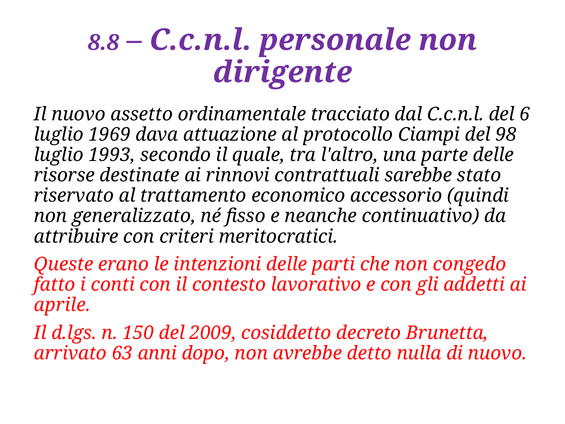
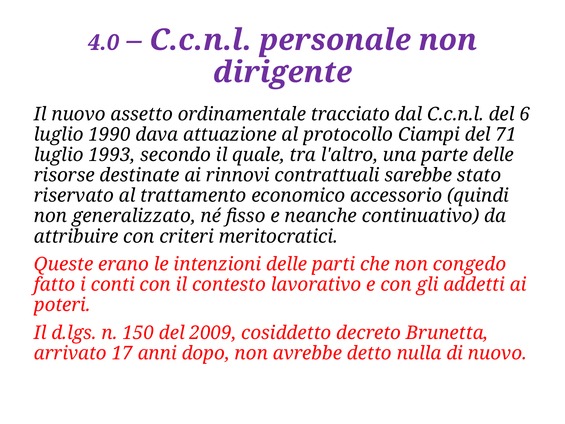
8.8: 8.8 -> 4.0
1969: 1969 -> 1990
98: 98 -> 71
aprile: aprile -> poteri
63: 63 -> 17
